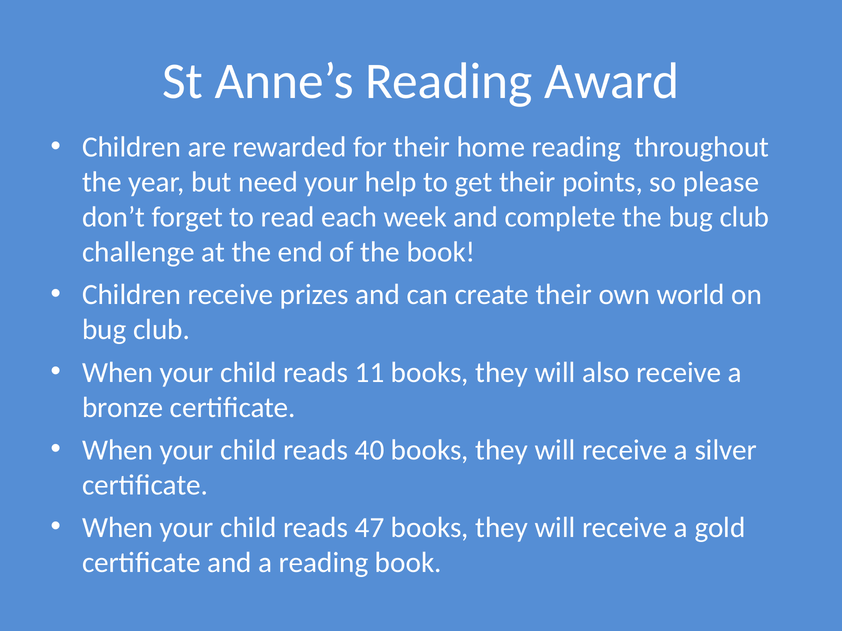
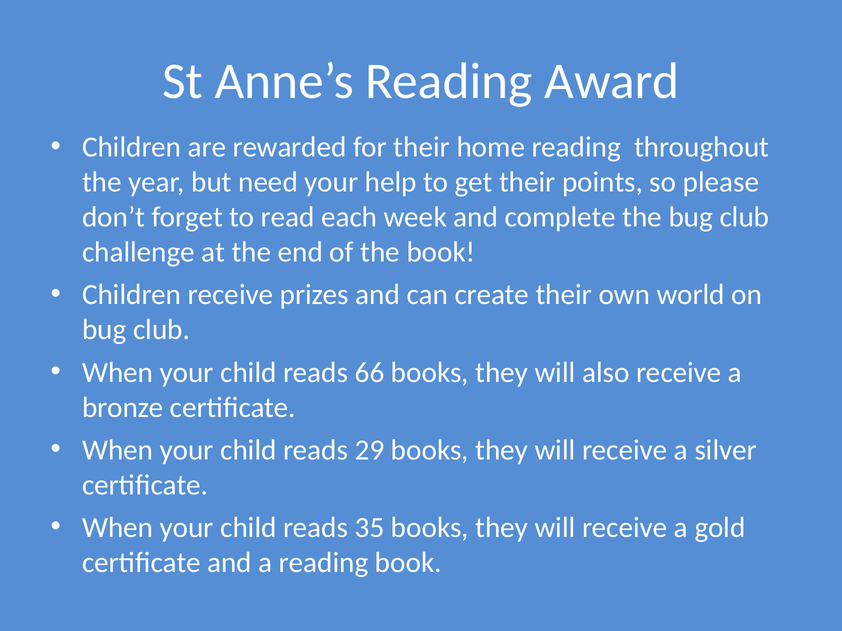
11: 11 -> 66
40: 40 -> 29
47: 47 -> 35
